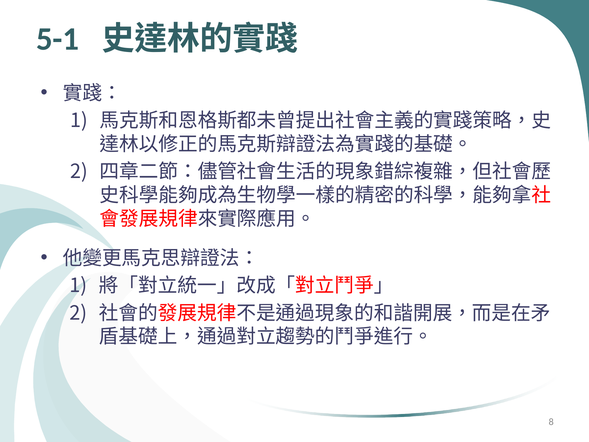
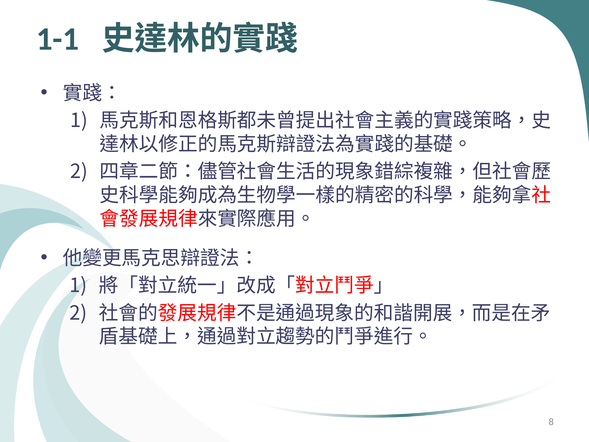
5-1: 5-1 -> 1-1
